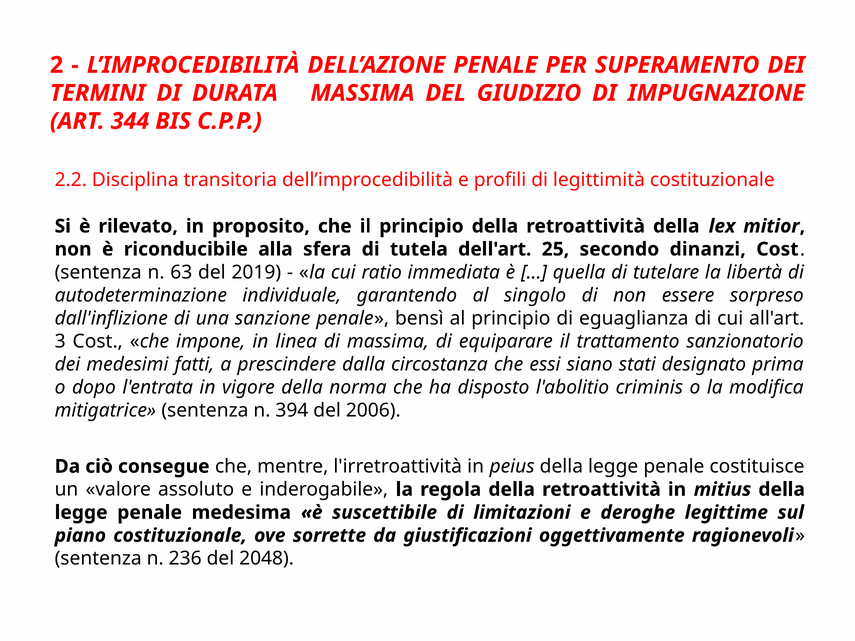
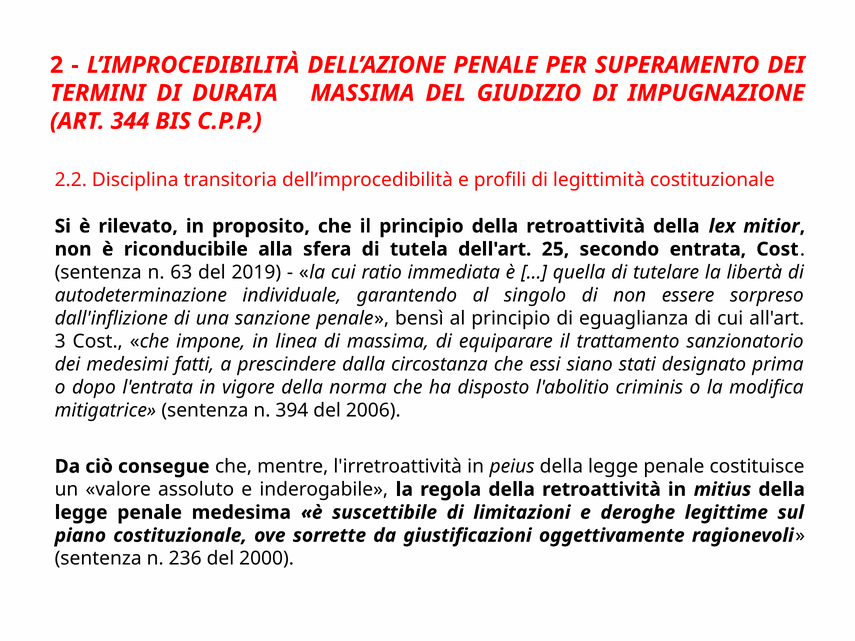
dinanzi: dinanzi -> entrata
2048: 2048 -> 2000
